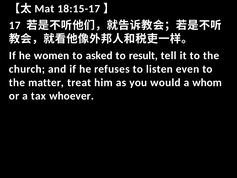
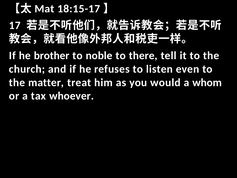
women: women -> brother
asked: asked -> noble
result: result -> there
